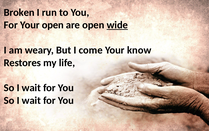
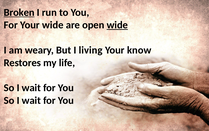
Broken underline: none -> present
Your open: open -> wide
come: come -> living
